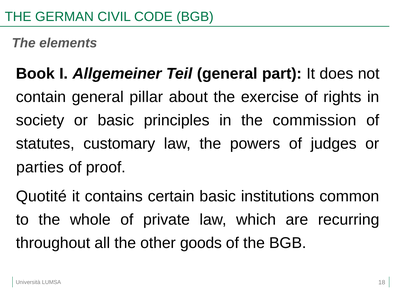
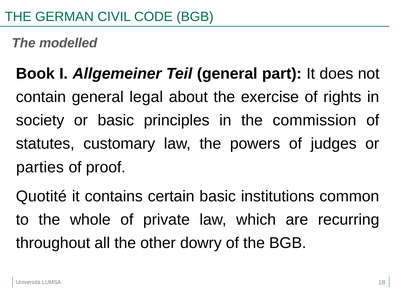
elements: elements -> modelled
pillar: pillar -> legal
goods: goods -> dowry
